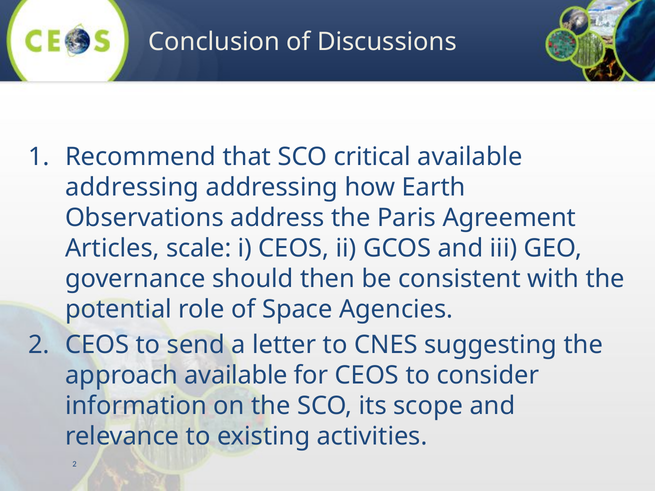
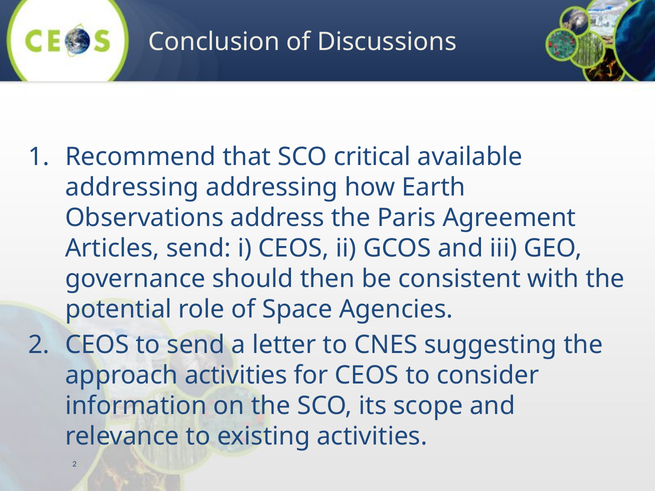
Articles scale: scale -> send
approach available: available -> activities
